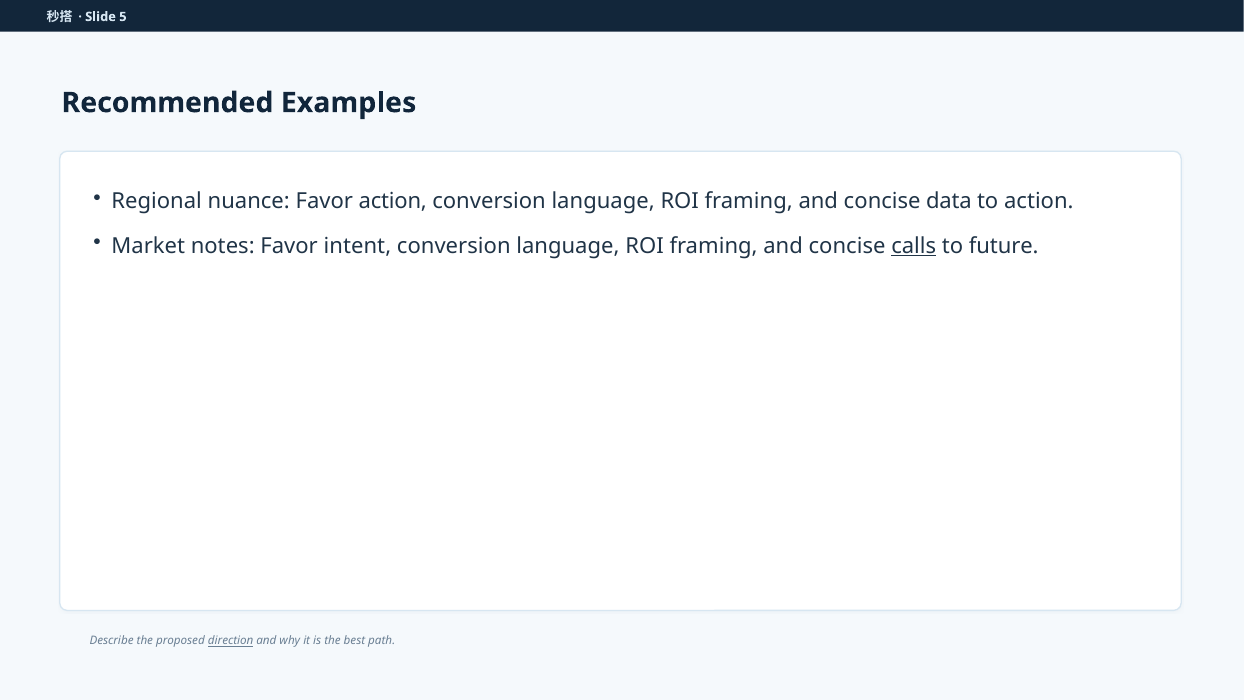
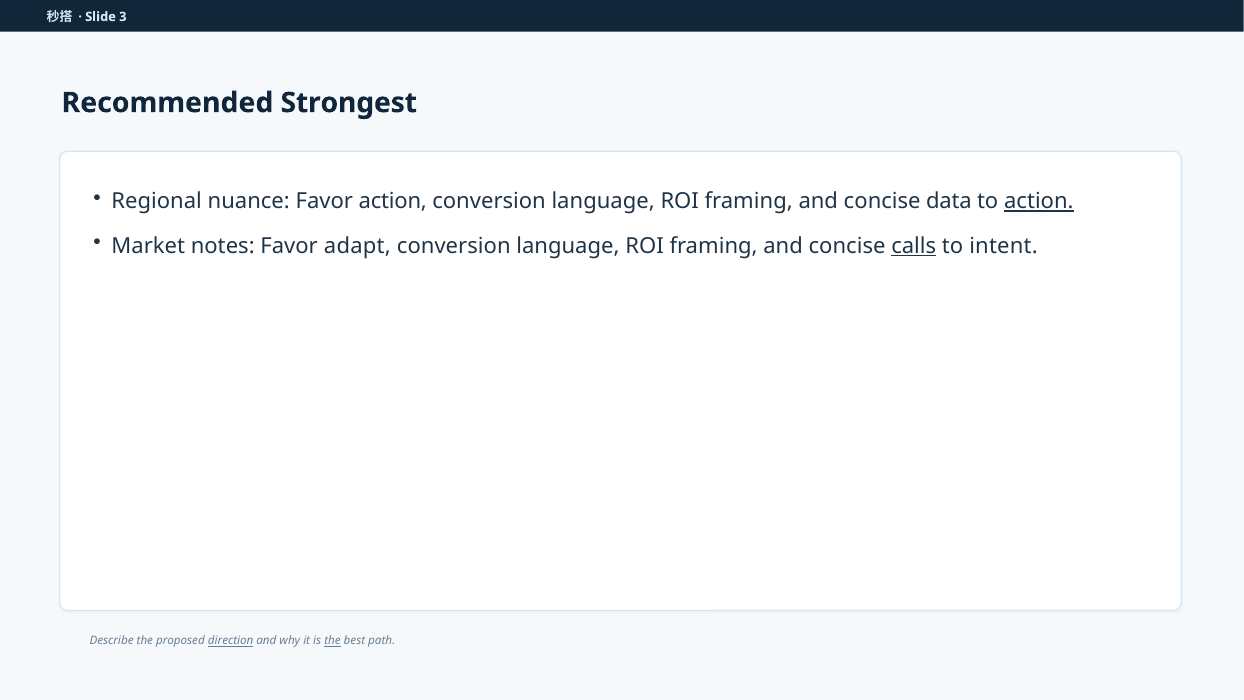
5: 5 -> 3
Examples: Examples -> Strongest
action at (1039, 201) underline: none -> present
intent: intent -> adapt
future: future -> intent
the at (332, 641) underline: none -> present
